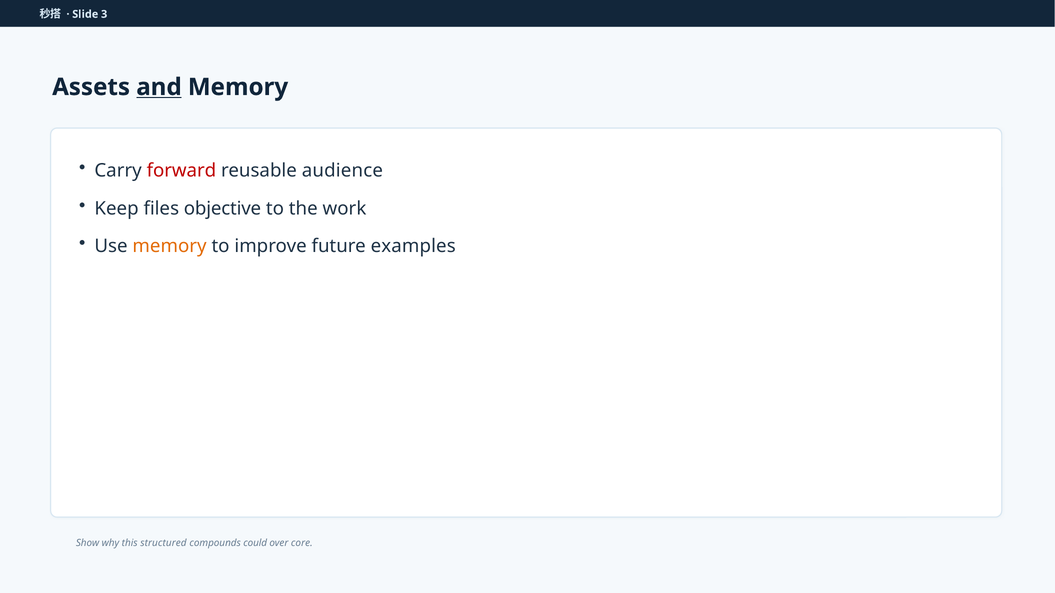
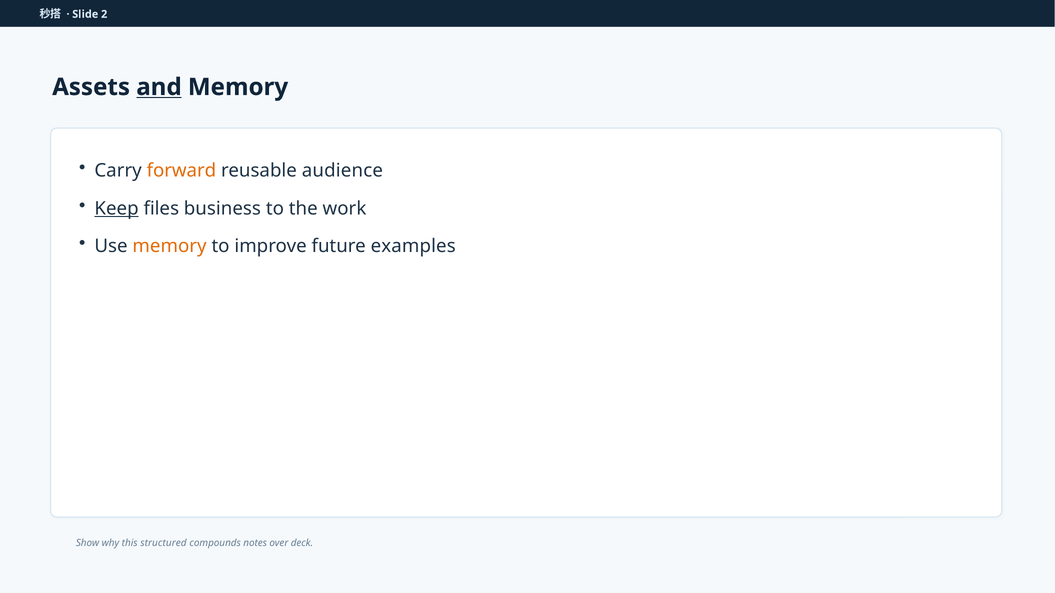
3: 3 -> 2
forward colour: red -> orange
Keep underline: none -> present
objective: objective -> business
could: could -> notes
core: core -> deck
